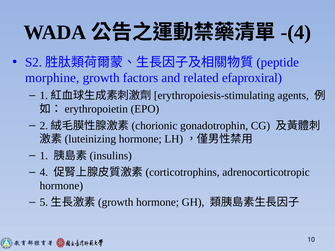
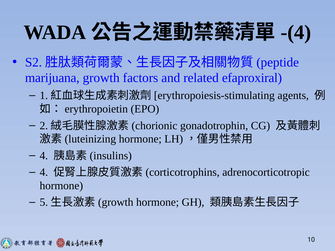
morphine: morphine -> marijuana
1 at (44, 156): 1 -> 4
